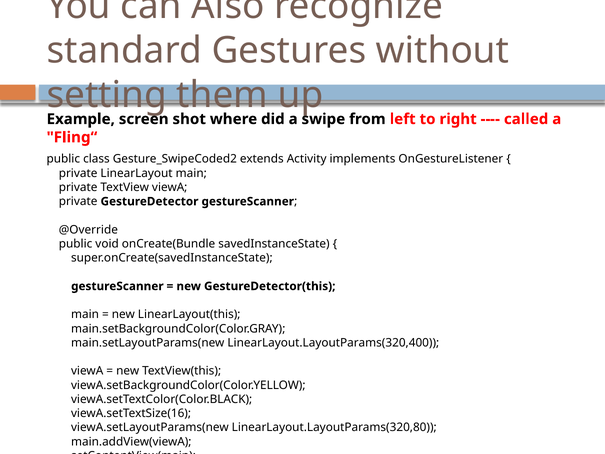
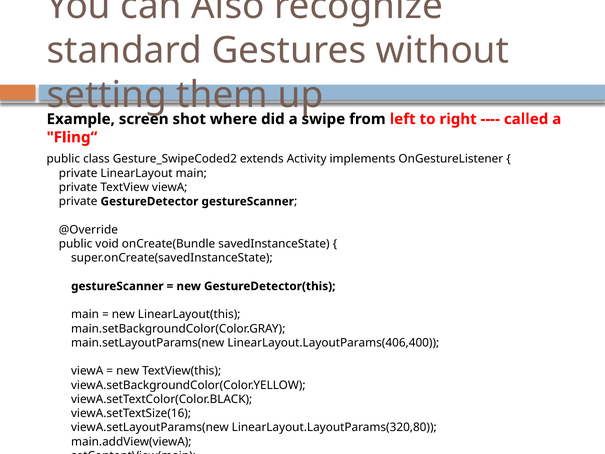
LinearLayout.LayoutParams(320,400: LinearLayout.LayoutParams(320,400 -> LinearLayout.LayoutParams(406,400
